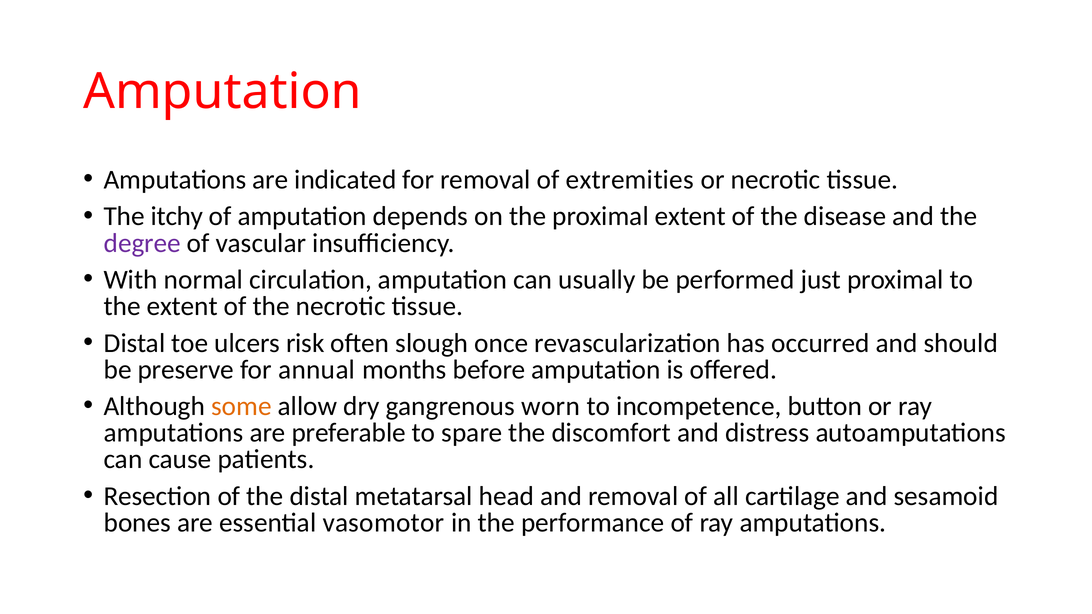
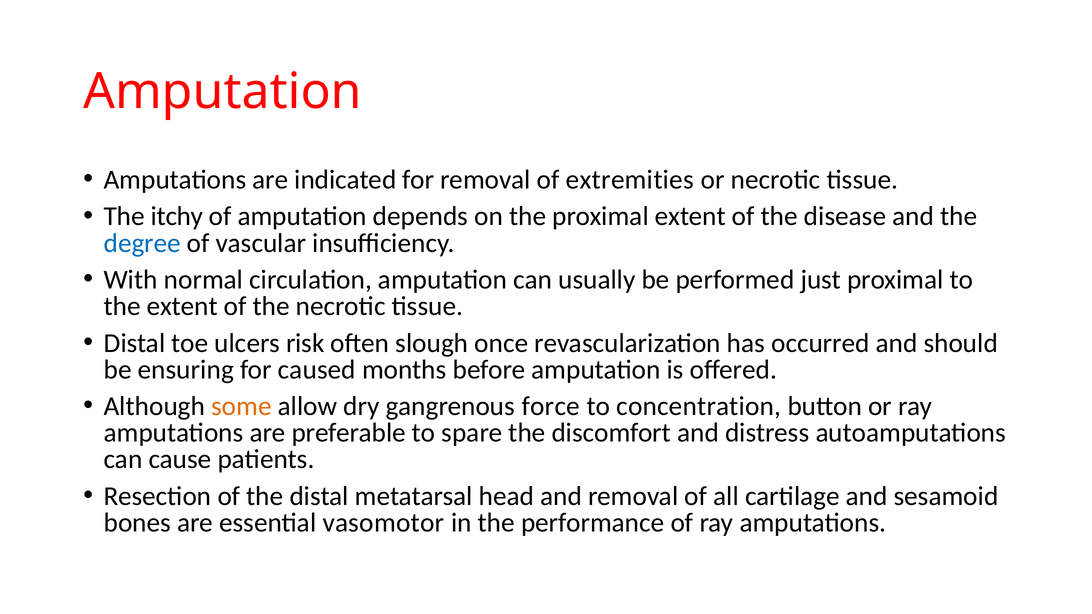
degree colour: purple -> blue
preserve: preserve -> ensuring
annual: annual -> caused
worn: worn -> force
incompetence: incompetence -> concentration
